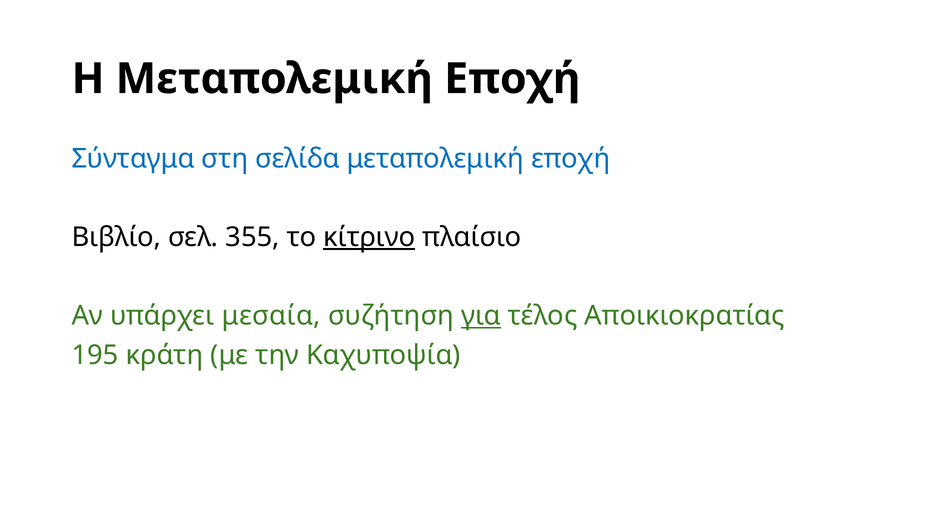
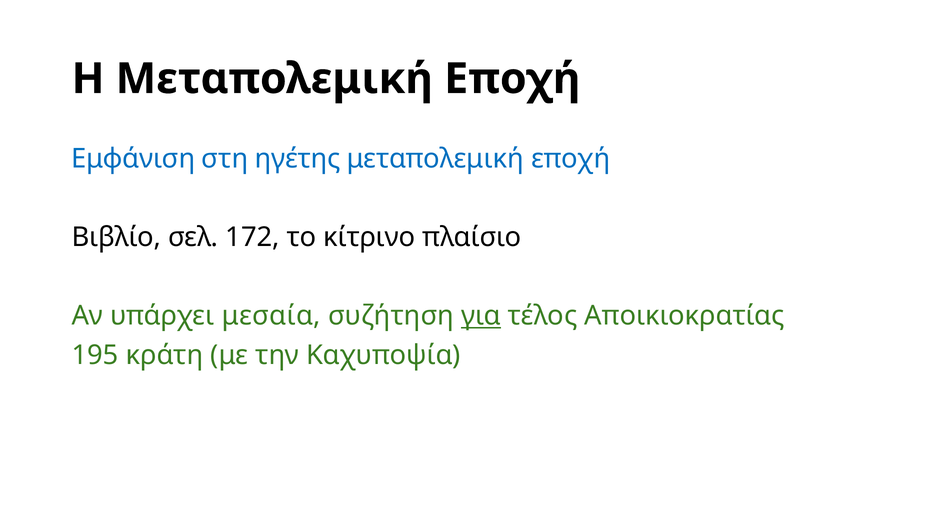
Σύνταγμα: Σύνταγμα -> Εμφάνιση
σελίδα: σελίδα -> ηγέτης
355: 355 -> 172
κίτρινο underline: present -> none
